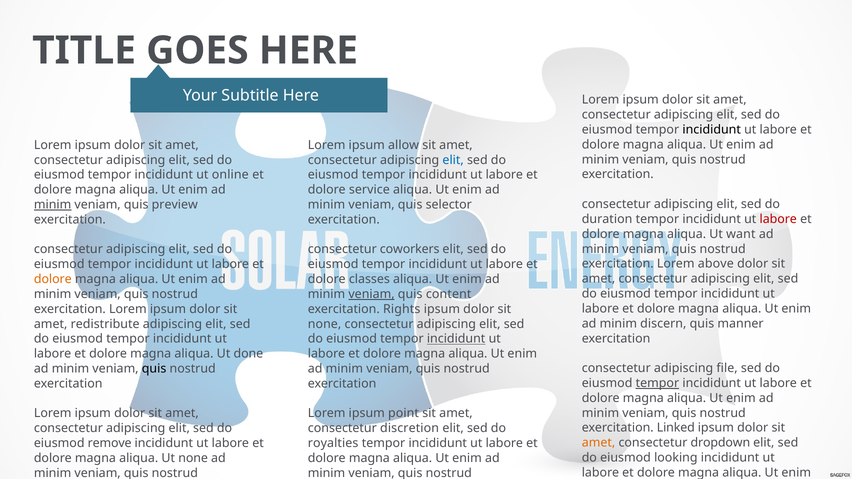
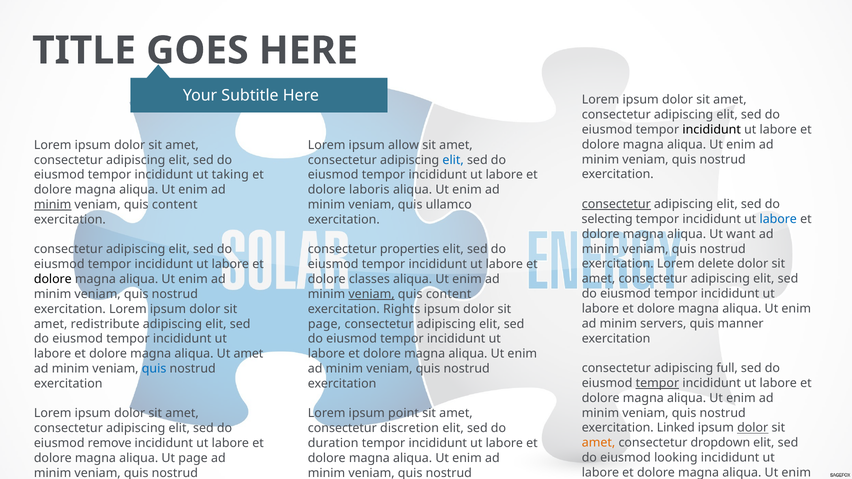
online: online -> taking
service: service -> laboris
consectetur at (616, 204) underline: none -> present
preview at (175, 205): preview -> content
selector: selector -> ullamco
duration: duration -> selecting
labore at (778, 219) colour: red -> blue
coworkers: coworkers -> properties
above: above -> delete
dolore at (53, 279) colour: orange -> black
discern: discern -> servers
none at (325, 324): none -> page
incididunt at (456, 339) underline: present -> none
Ut done: done -> amet
file: file -> full
quis at (154, 369) colour: black -> blue
dolor at (753, 428) underline: none -> present
royalties: royalties -> duration
Ut none: none -> page
